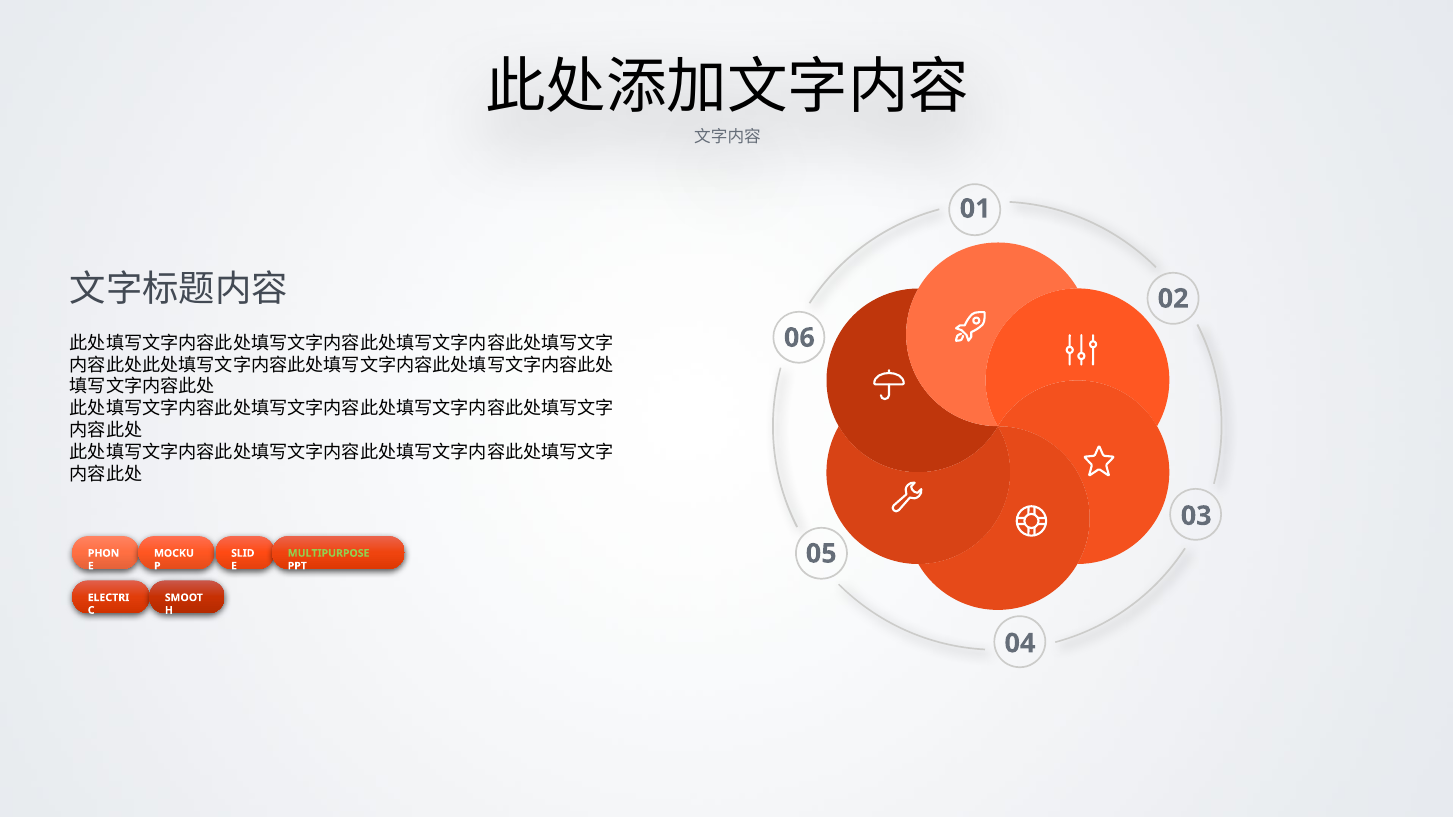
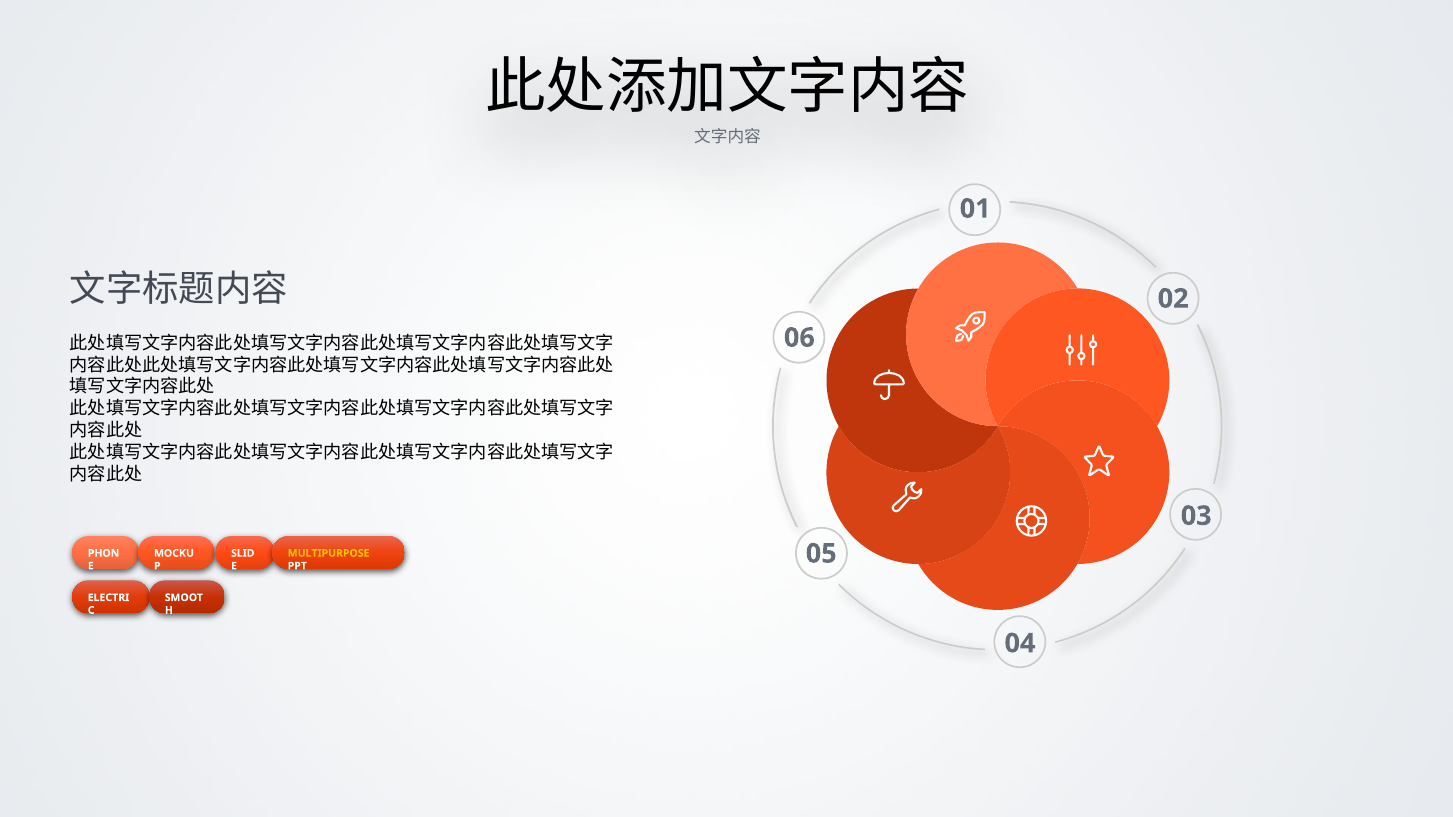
MULTIPURPOSE colour: light green -> yellow
